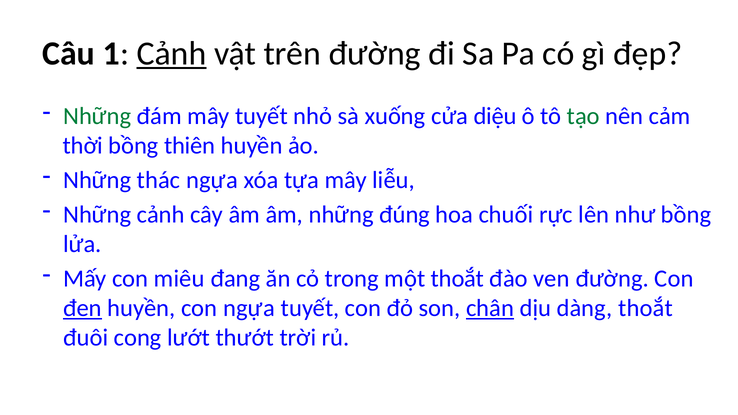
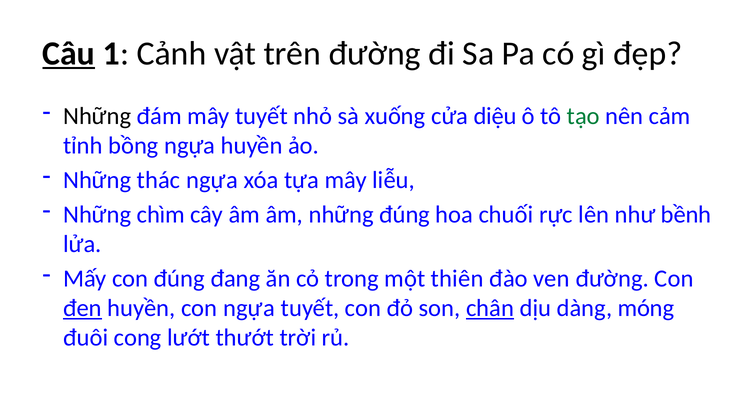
Câu underline: none -> present
Cảnh at (172, 54) underline: present -> none
Những at (97, 116) colour: green -> black
thời: thời -> tỉnh
bồng thiên: thiên -> ngựa
Những cảnh: cảnh -> chìm
như bồng: bồng -> bềnh
con miêu: miêu -> đúng
một thoắt: thoắt -> thiên
dàng thoắt: thoắt -> móng
